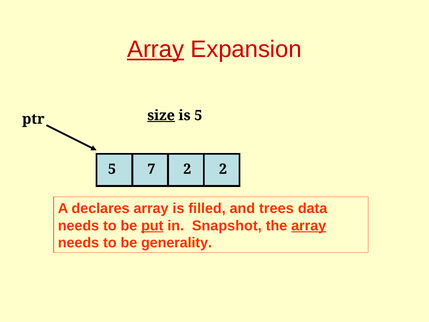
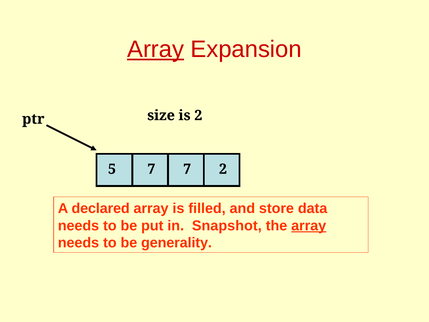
size underline: present -> none
is 5: 5 -> 2
7 2: 2 -> 7
declares: declares -> declared
trees: trees -> store
put underline: present -> none
